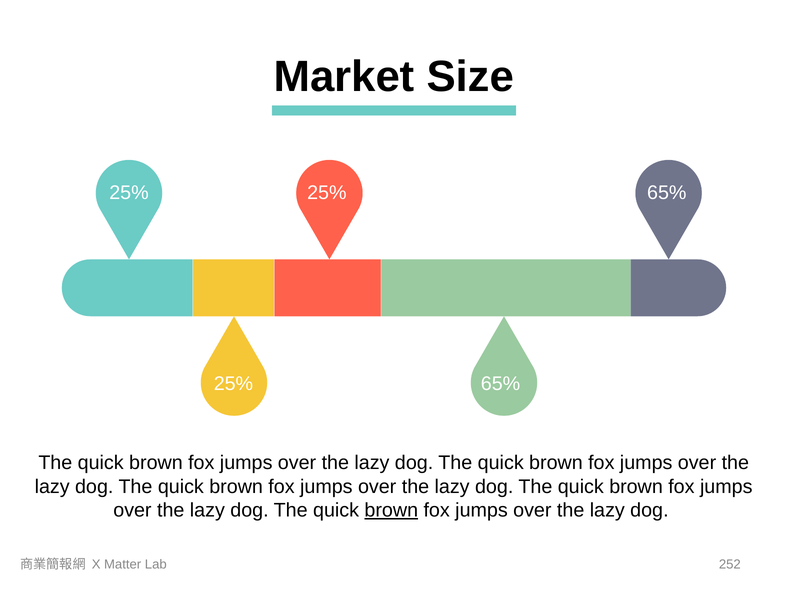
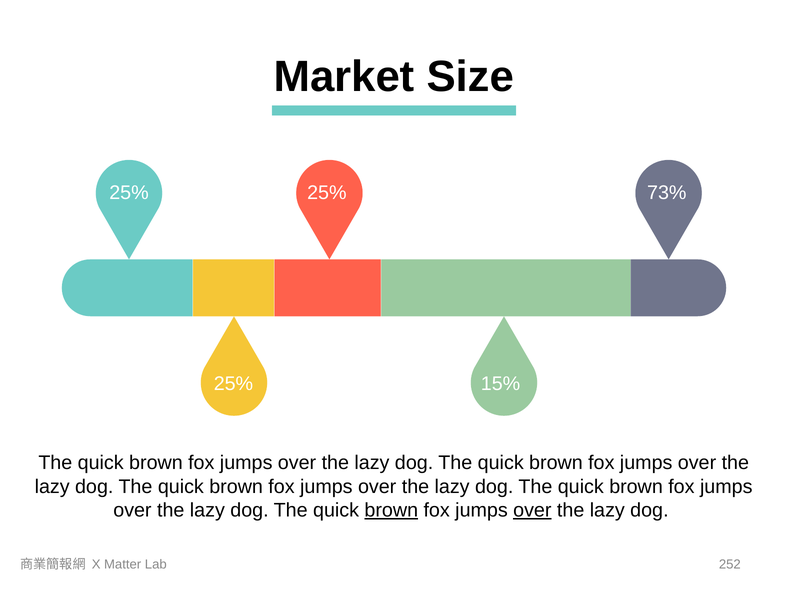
25% 25% 65%: 65% -> 73%
65% at (501, 384): 65% -> 15%
over at (532, 510) underline: none -> present
